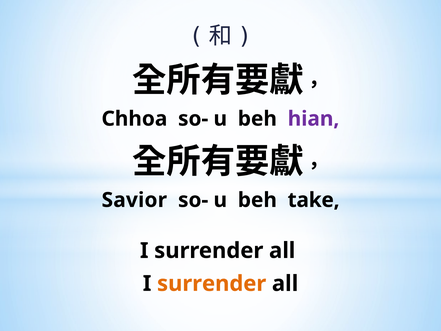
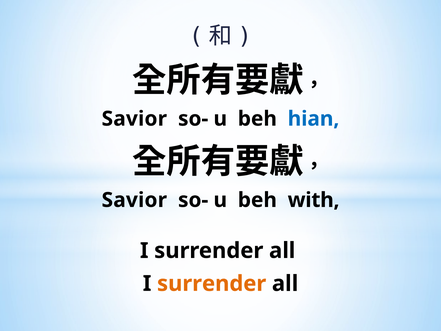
Chhoa at (134, 119): Chhoa -> Savior
hian colour: purple -> blue
take: take -> with
